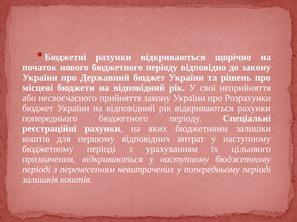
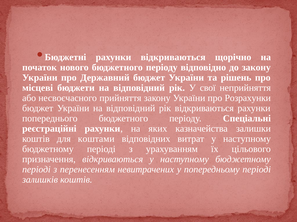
бюджетними: бюджетними -> казначейства
першому: першому -> коштами
